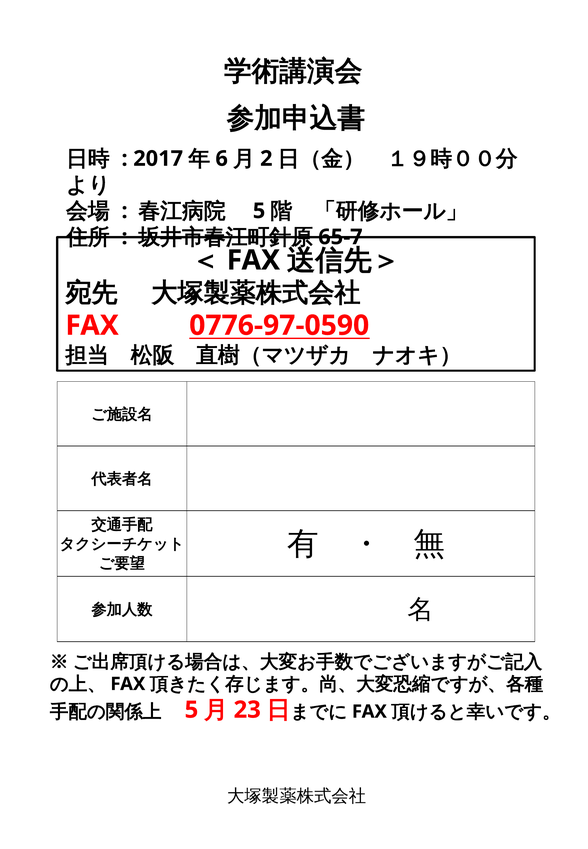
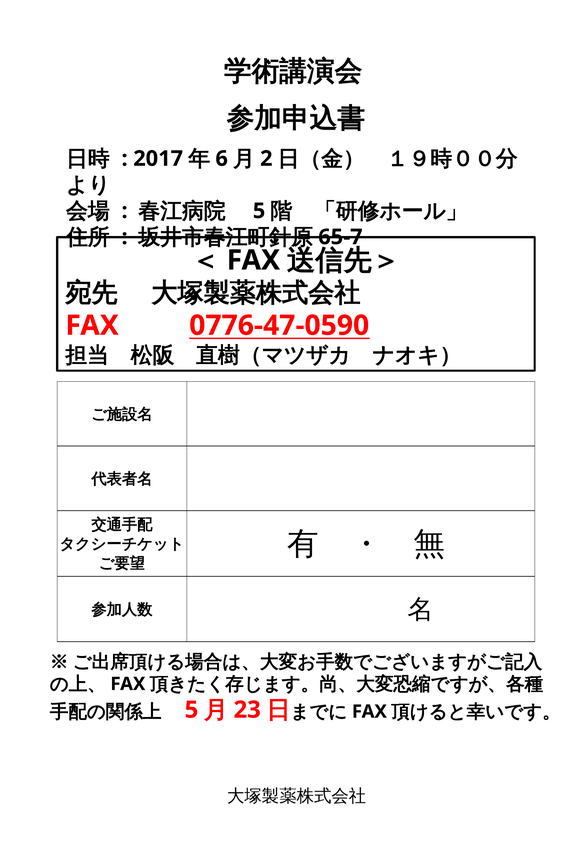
0776-97-0590: 0776-97-0590 -> 0776-47-0590
